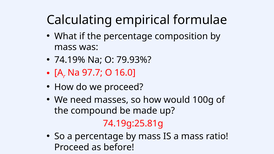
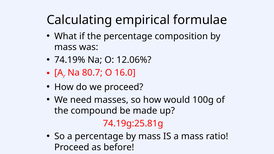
79.93%: 79.93% -> 12.06%
97.7: 97.7 -> 80.7
